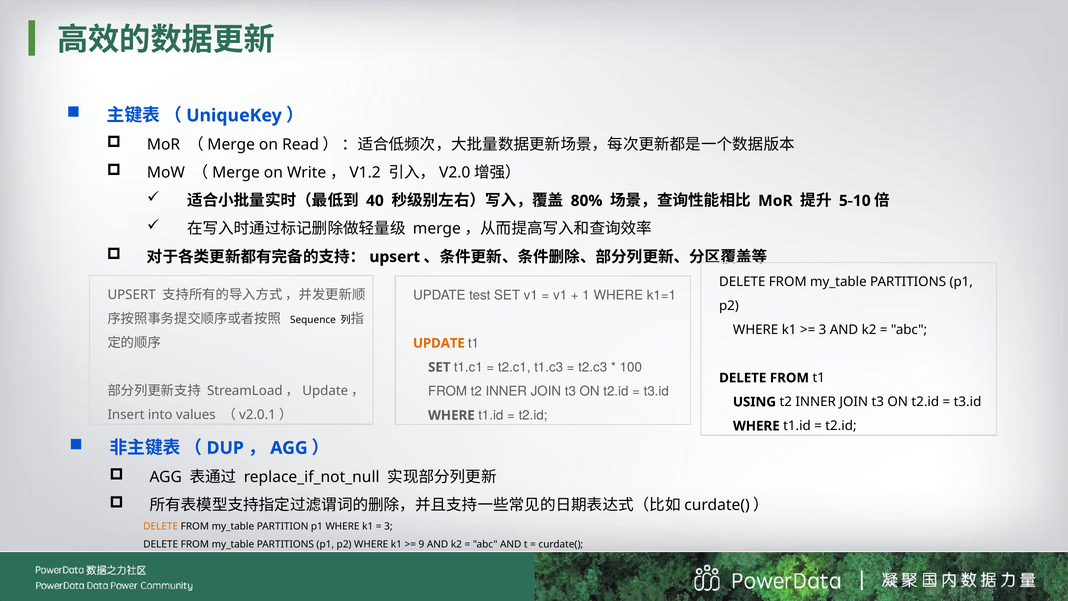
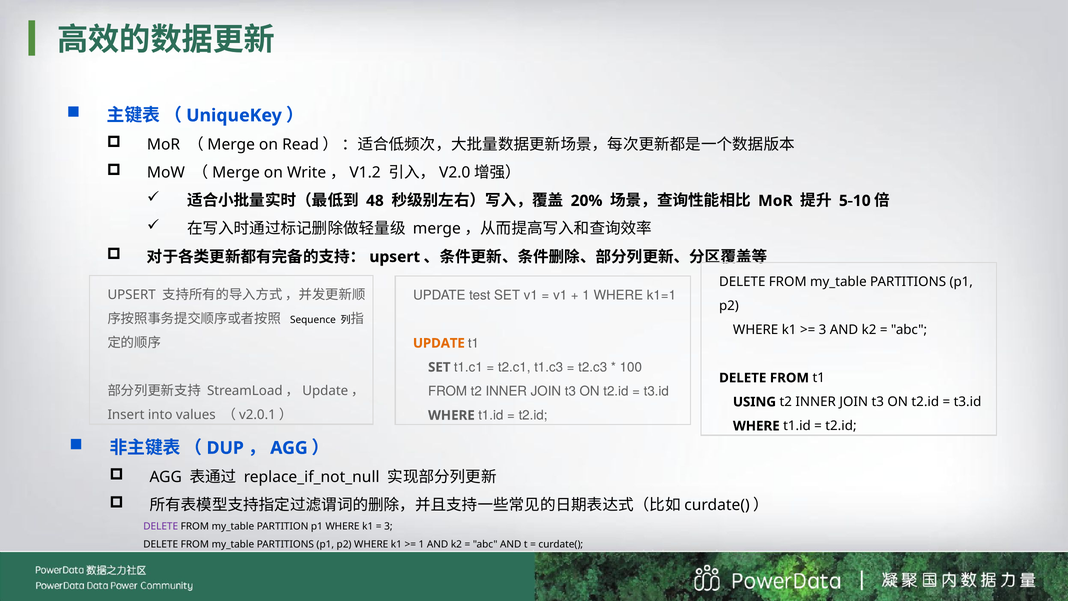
40: 40 -> 48
80%: 80% -> 20%
DELETE at (161, 526) colour: orange -> purple
9 at (421, 544): 9 -> 1
